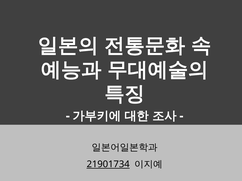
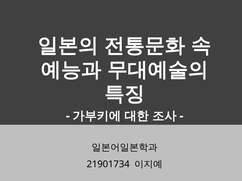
21901734 underline: present -> none
